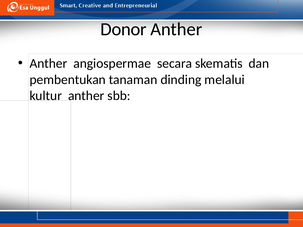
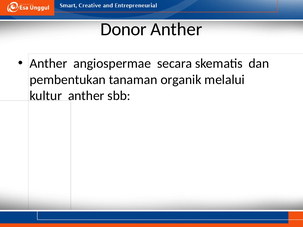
dinding: dinding -> organik
